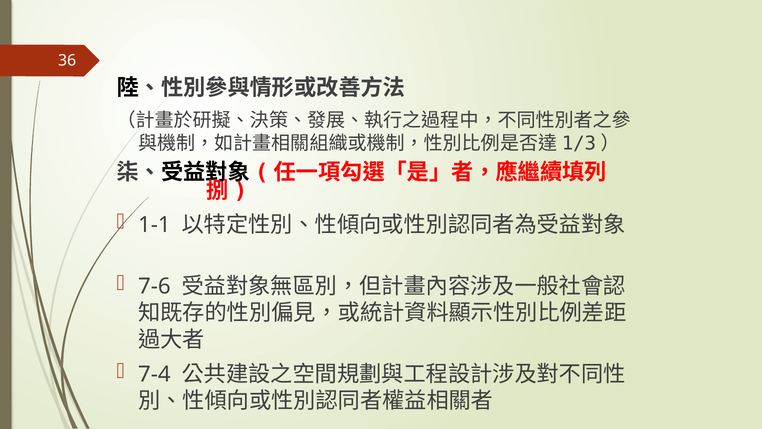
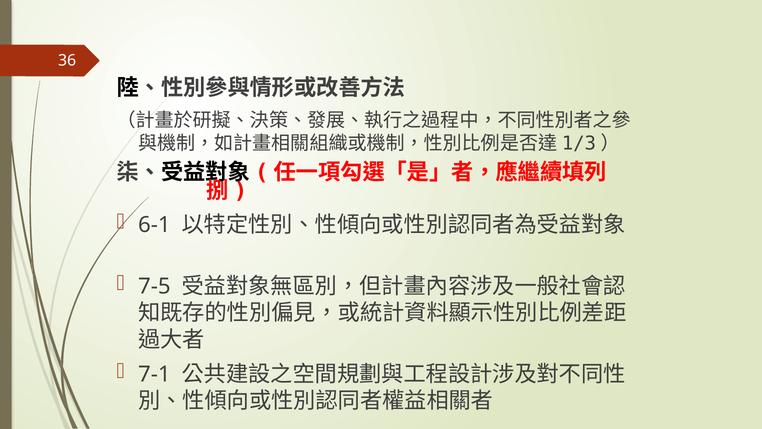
1-1: 1-1 -> 6-1
7-6: 7-6 -> 7-5
7-4: 7-4 -> 7-1
